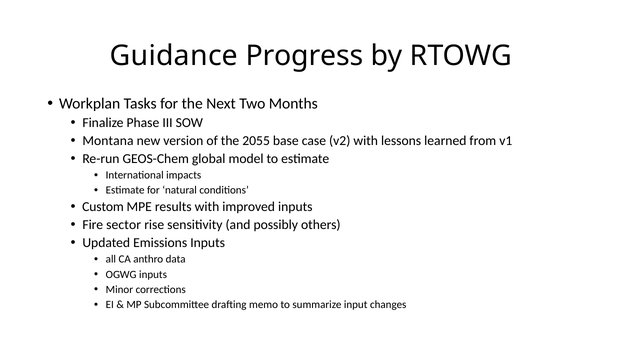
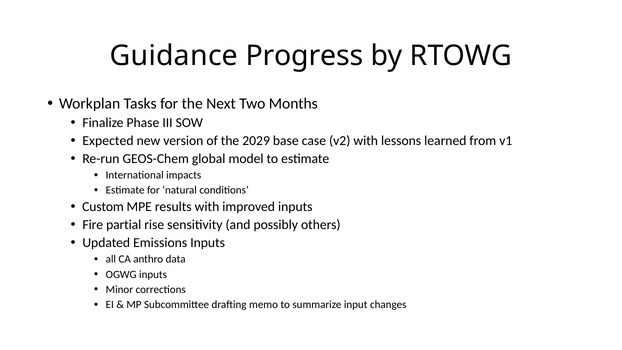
Montana: Montana -> Expected
2055: 2055 -> 2029
sector: sector -> partial
